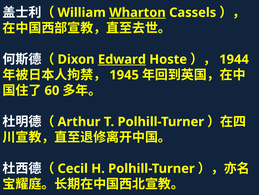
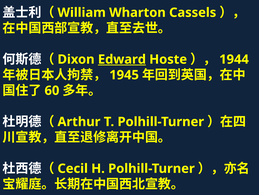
Wharton underline: present -> none
